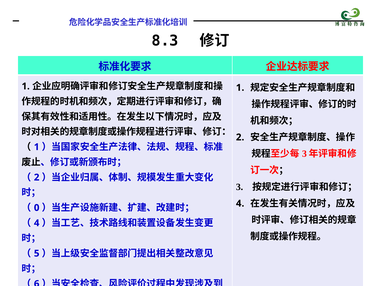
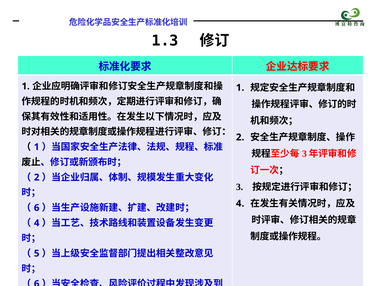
8.3: 8.3 -> 1.3
0 at (37, 208): 0 -> 6
